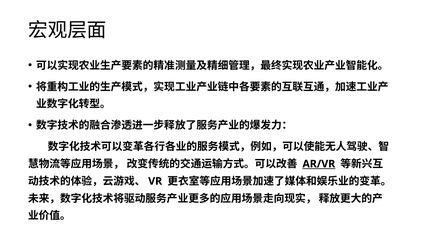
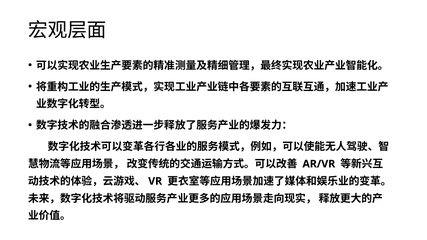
AR/VR underline: present -> none
